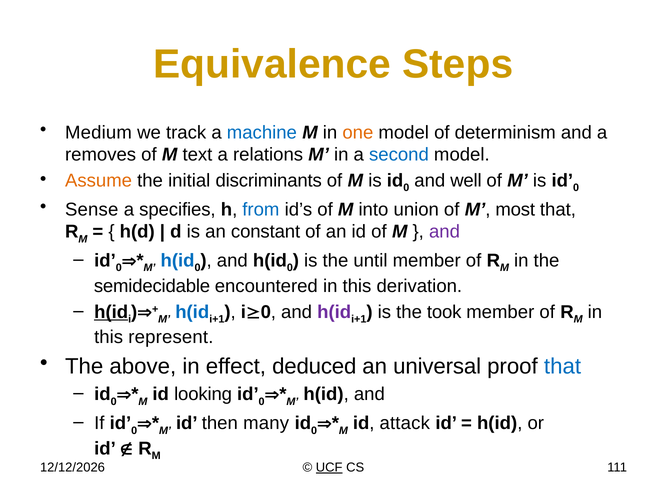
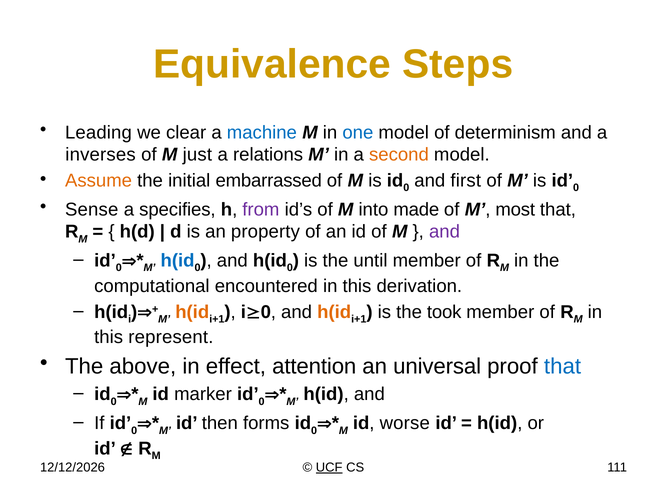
Medium: Medium -> Leading
track: track -> clear
one colour: orange -> blue
removes: removes -> inverses
text: text -> just
second colour: blue -> orange
discriminants: discriminants -> embarrassed
well: well -> first
from colour: blue -> purple
union: union -> made
constant: constant -> property
semidecidable: semidecidable -> computational
h(id at (111, 312) underline: present -> none
h(id at (192, 312) colour: blue -> orange
h(id at (334, 312) colour: purple -> orange
deduced: deduced -> attention
looking: looking -> marker
many: many -> forms
attack: attack -> worse
